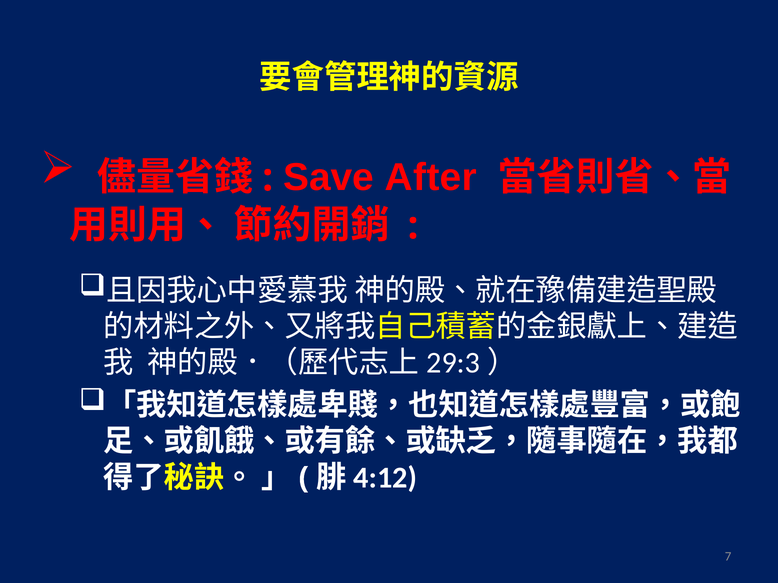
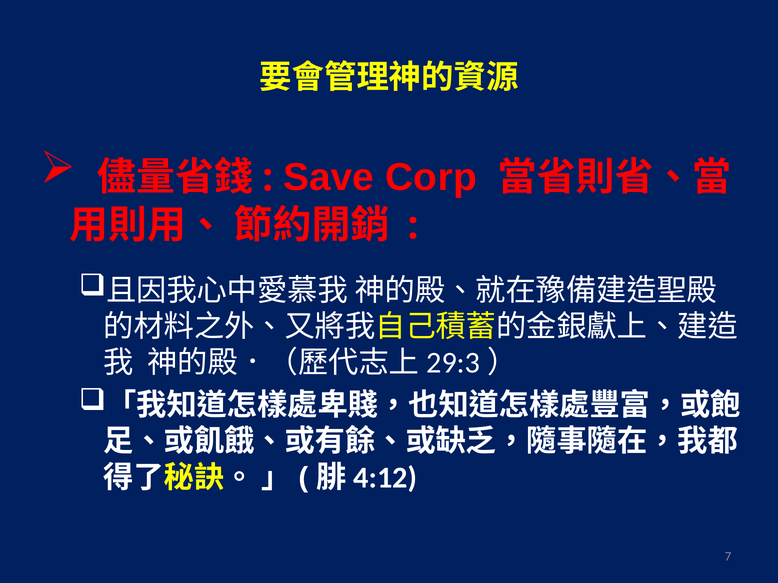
After: After -> Corp
